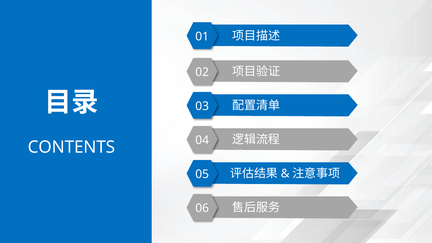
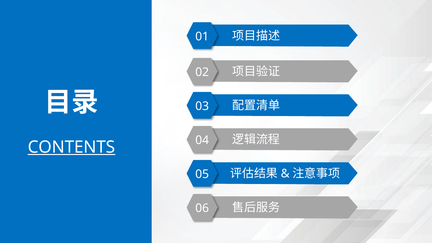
CONTENTS underline: none -> present
